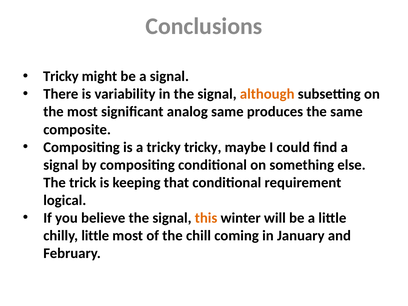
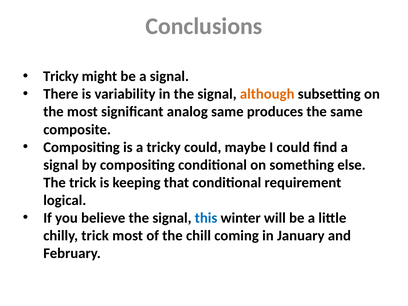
tricky tricky: tricky -> could
this colour: orange -> blue
chilly little: little -> trick
